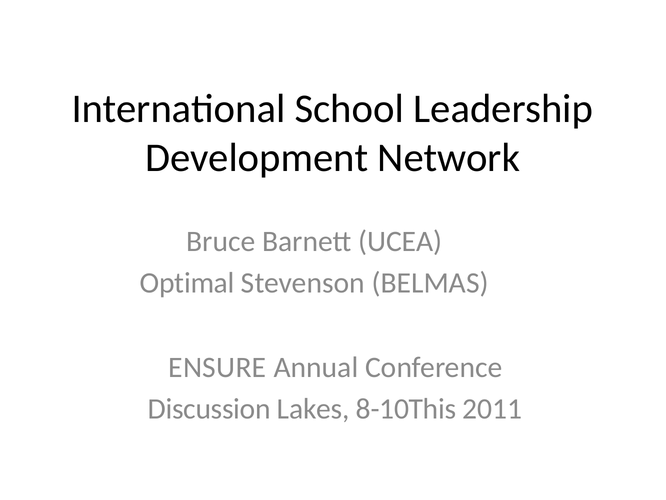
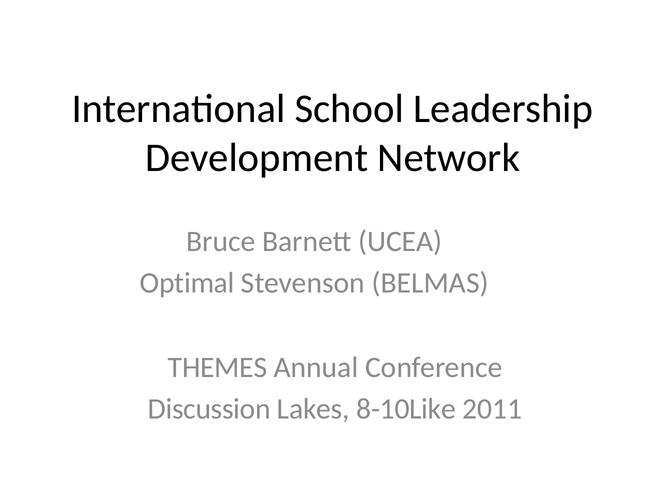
ENSURE: ENSURE -> THEMES
8-10This: 8-10This -> 8-10Like
